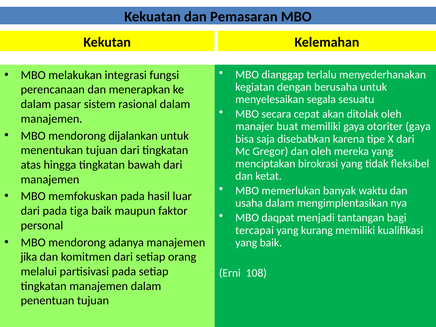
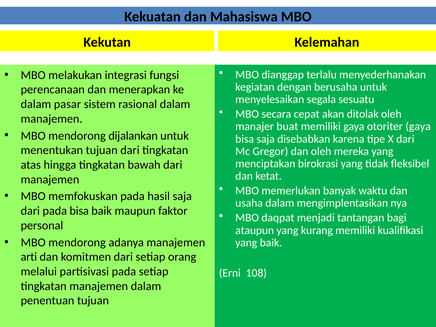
Pemasaran: Pemasaran -> Mahasiswa
hasil luar: luar -> saja
pada tiga: tiga -> bisa
tercapai: tercapai -> ataupun
jika: jika -> arti
